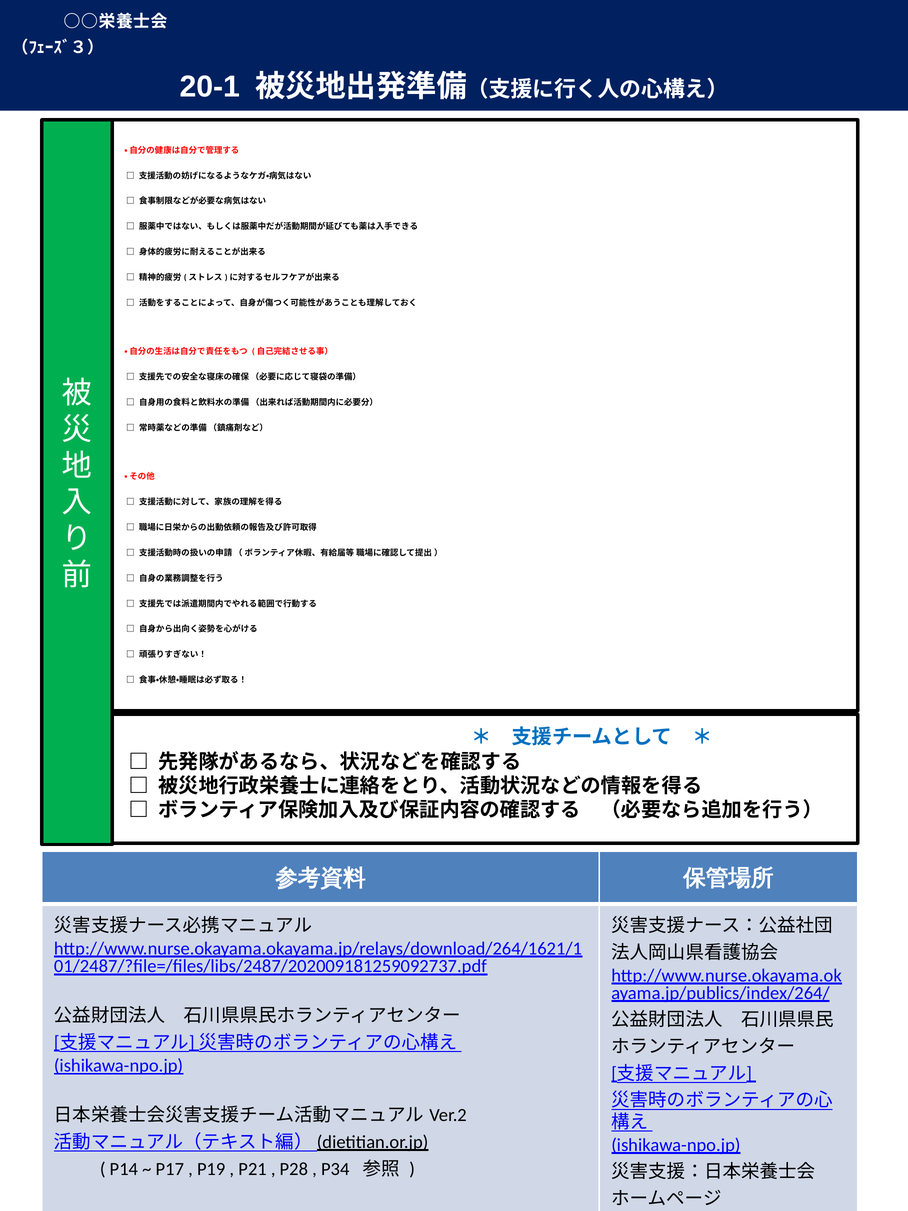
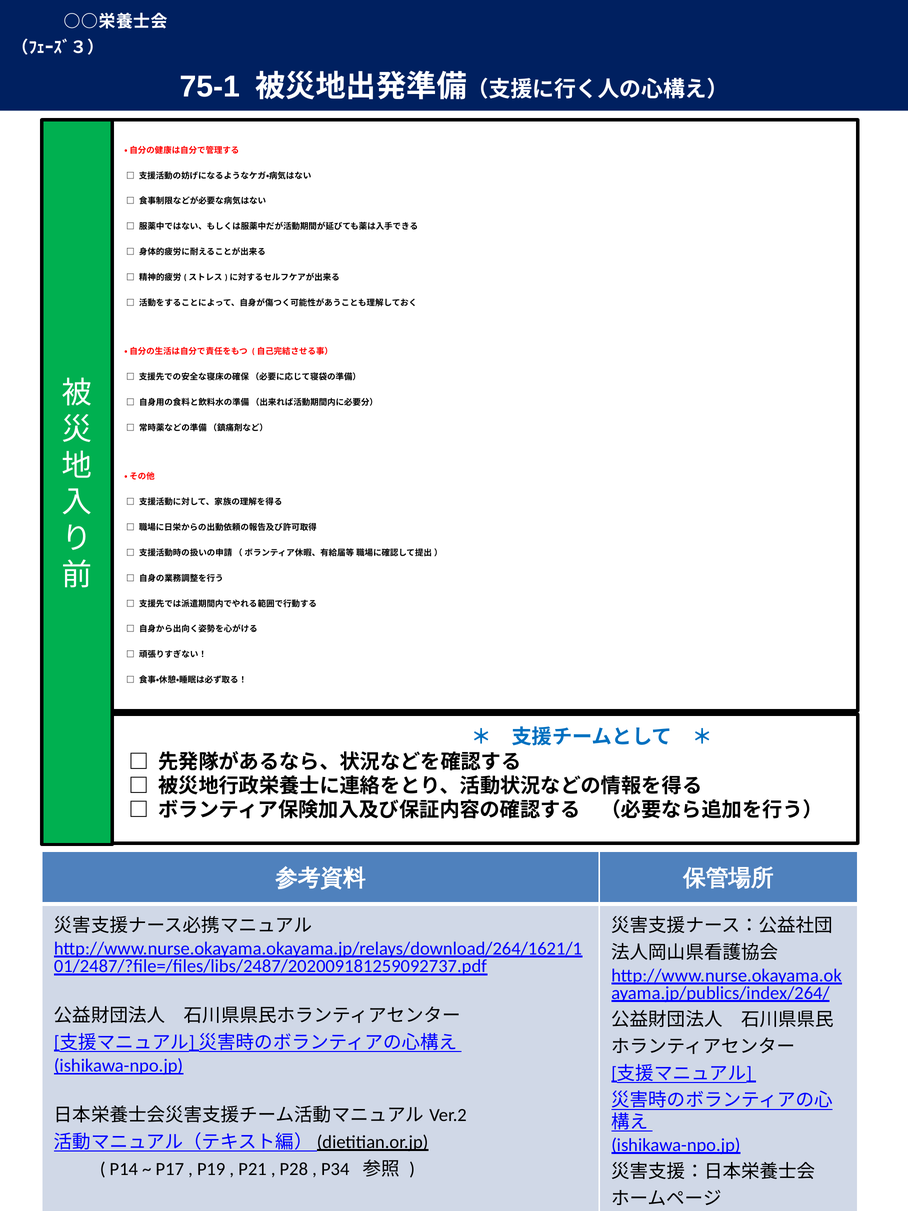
20-1: 20-1 -> 75-1
